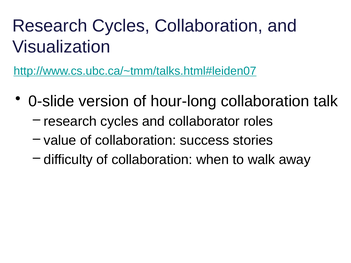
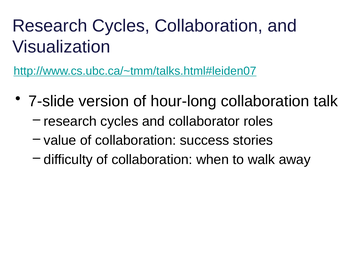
0-slide: 0-slide -> 7-slide
